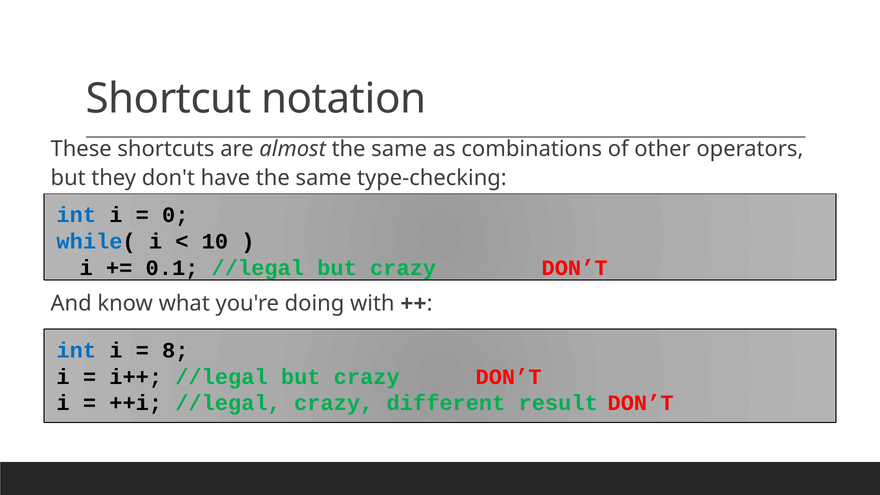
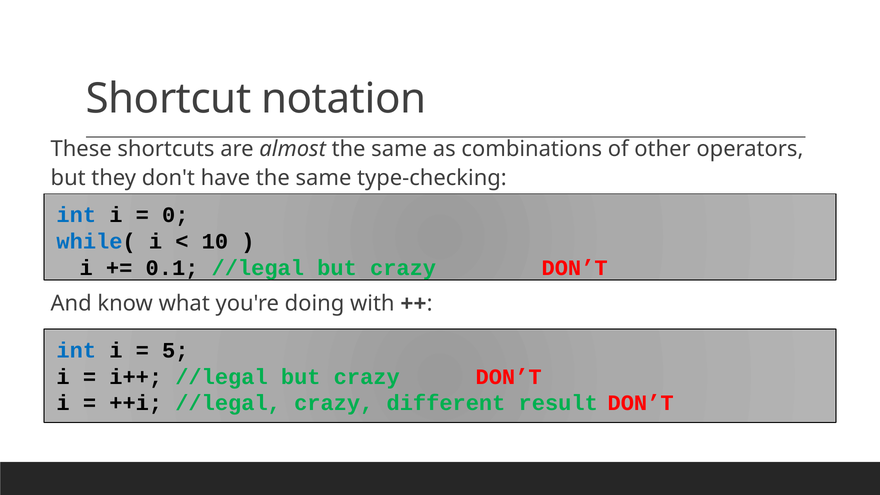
8: 8 -> 5
